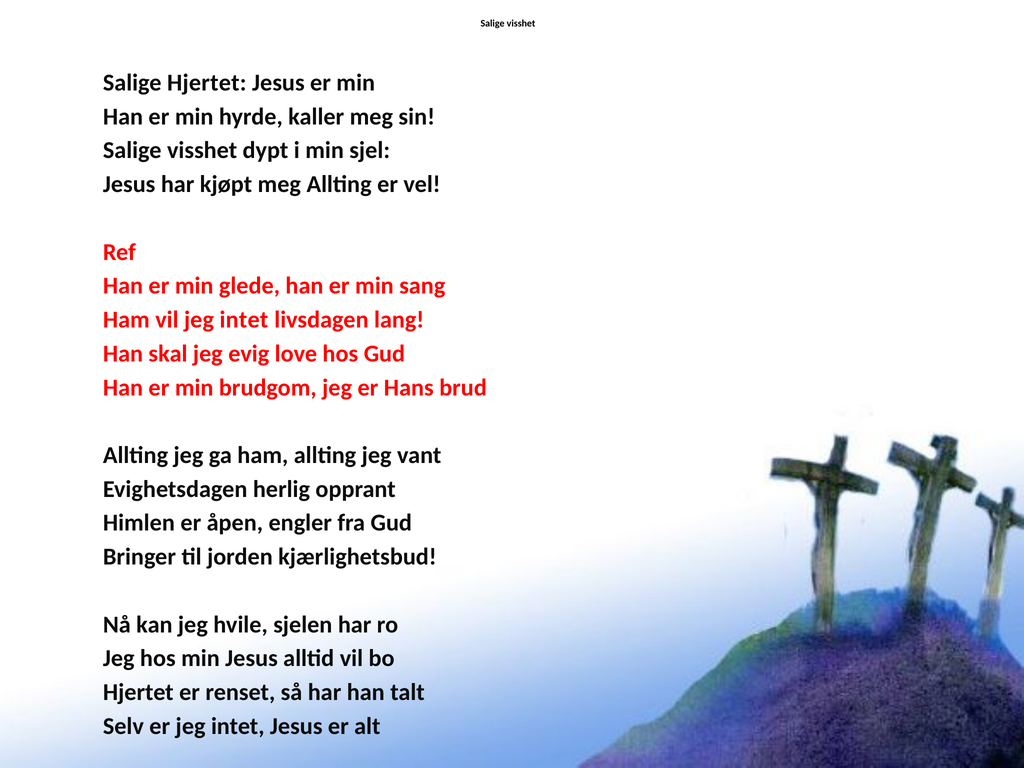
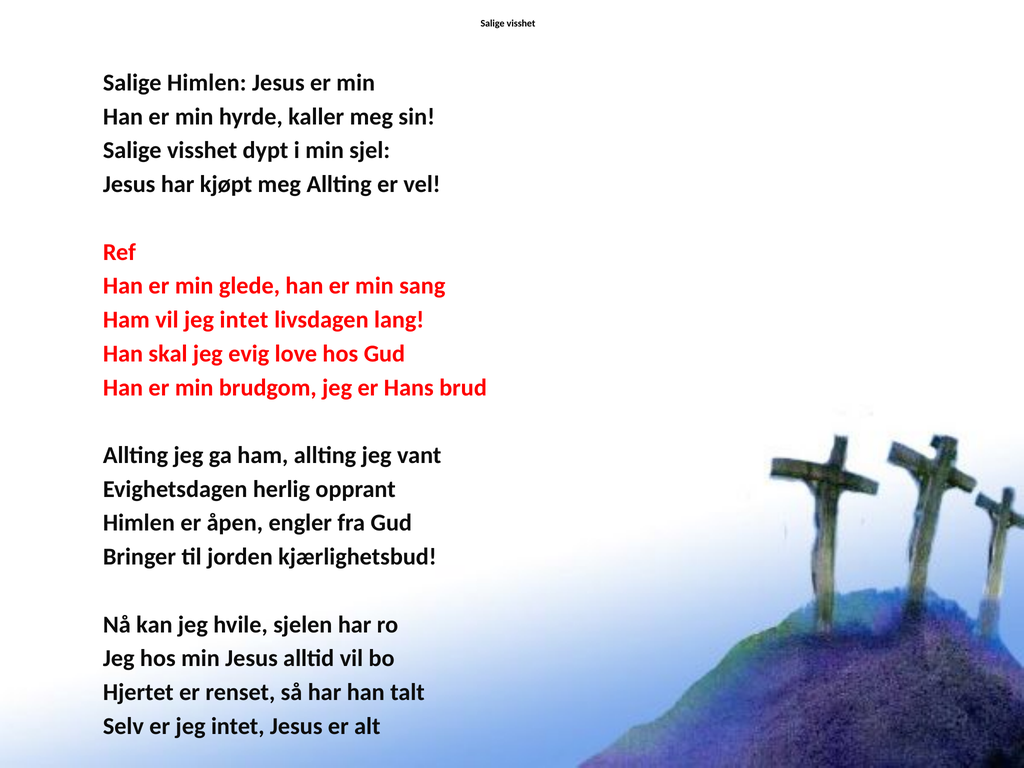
Salige Hjertet: Hjertet -> Himlen
